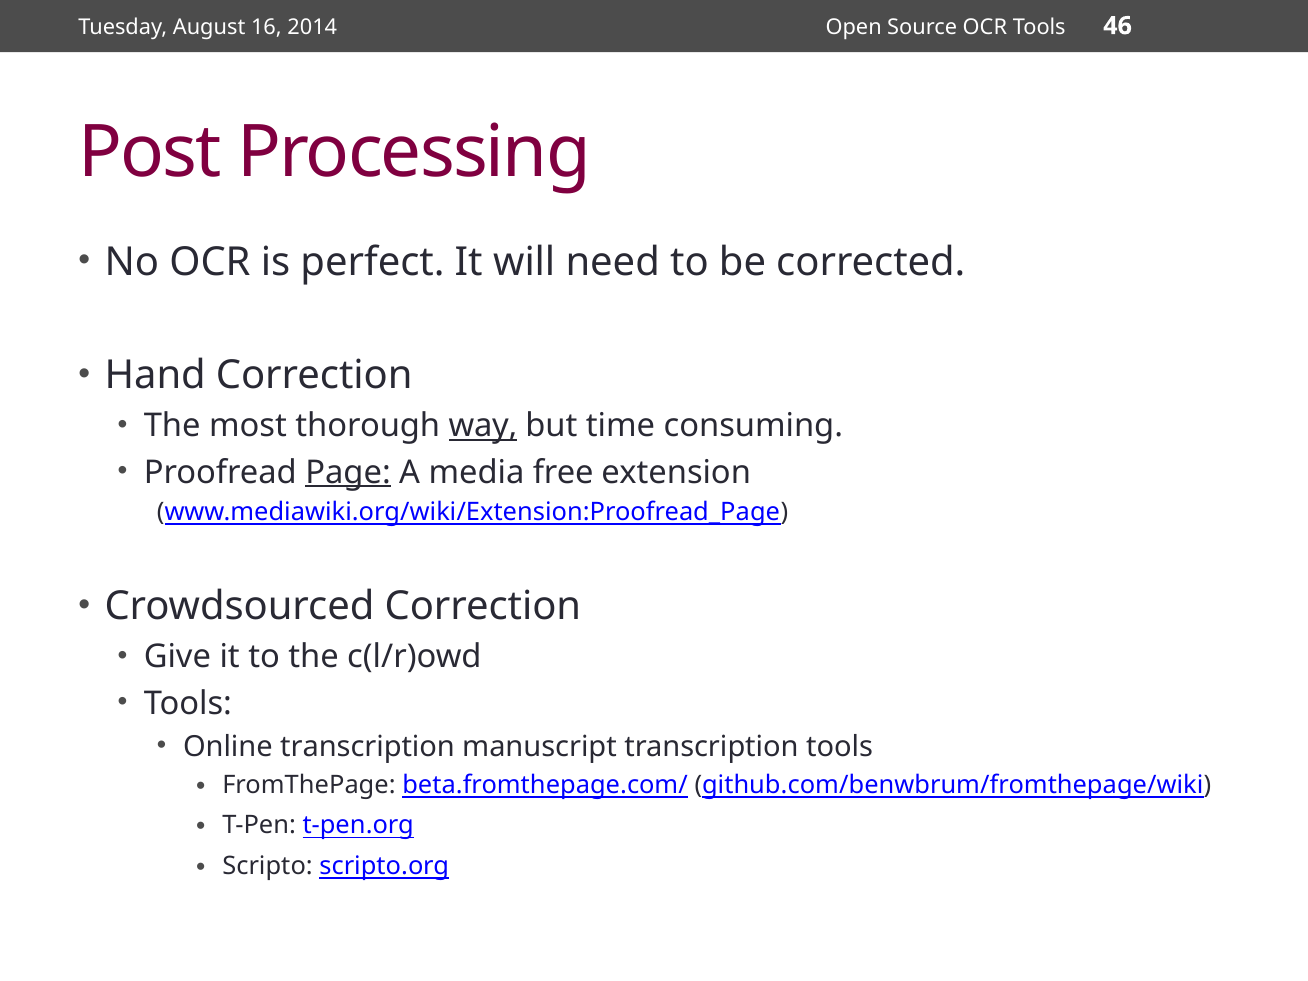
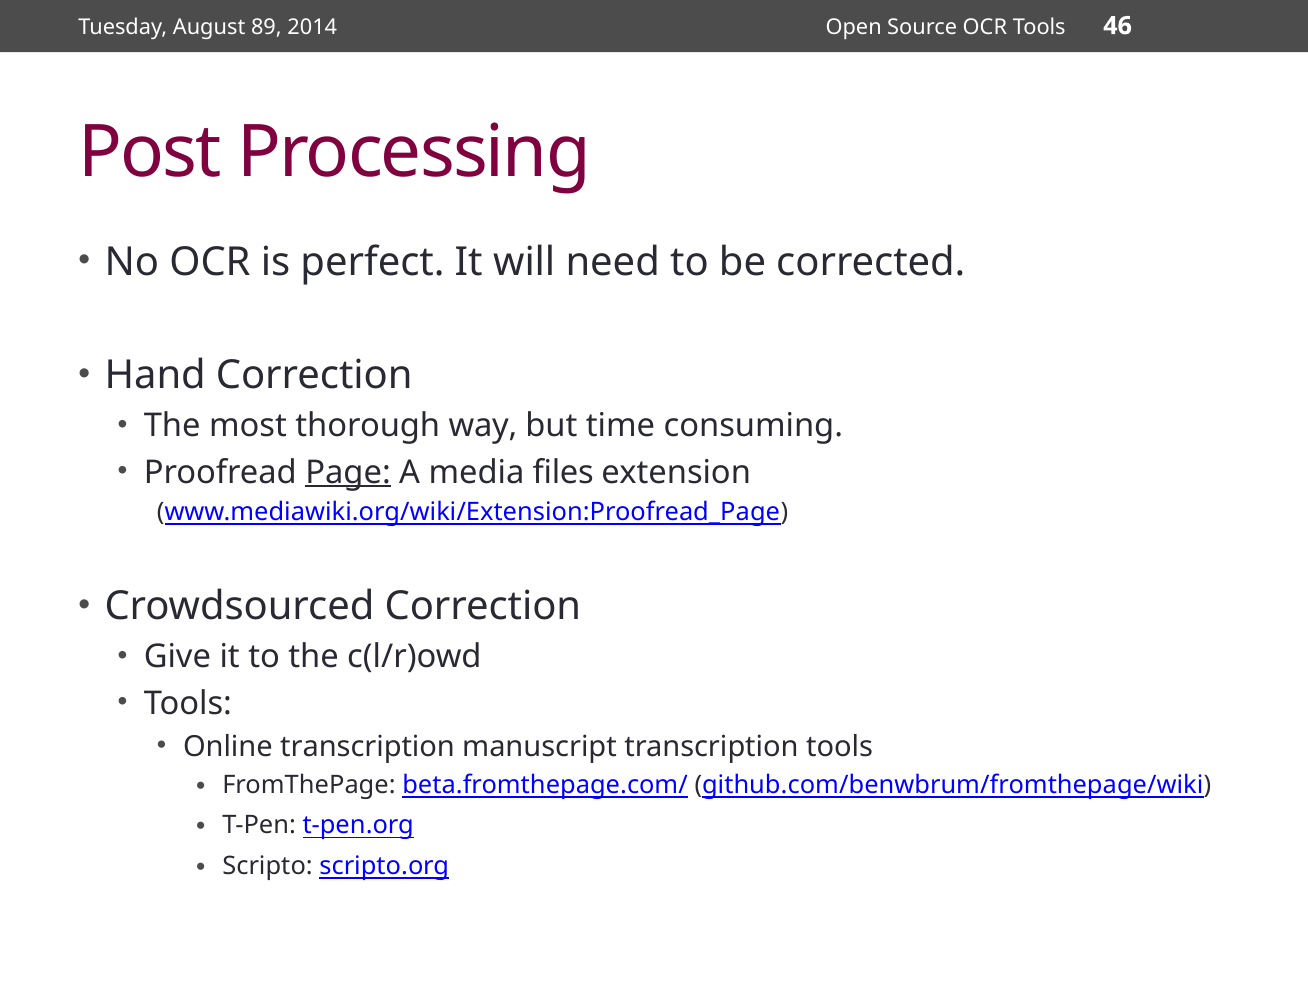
16: 16 -> 89
way underline: present -> none
free: free -> files
